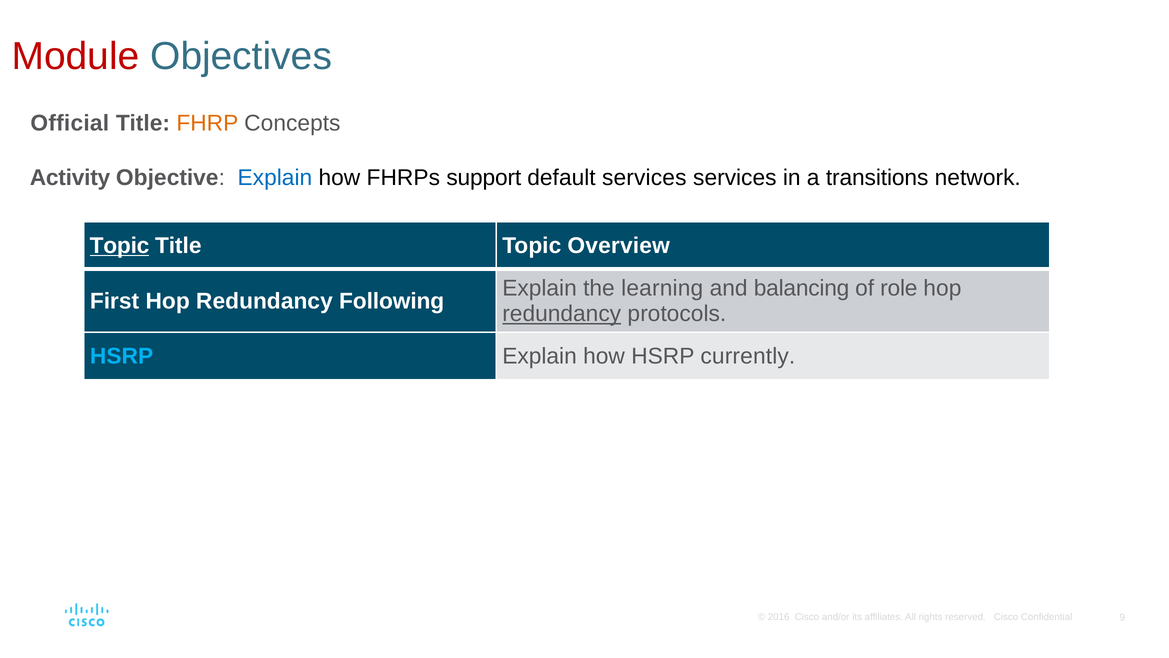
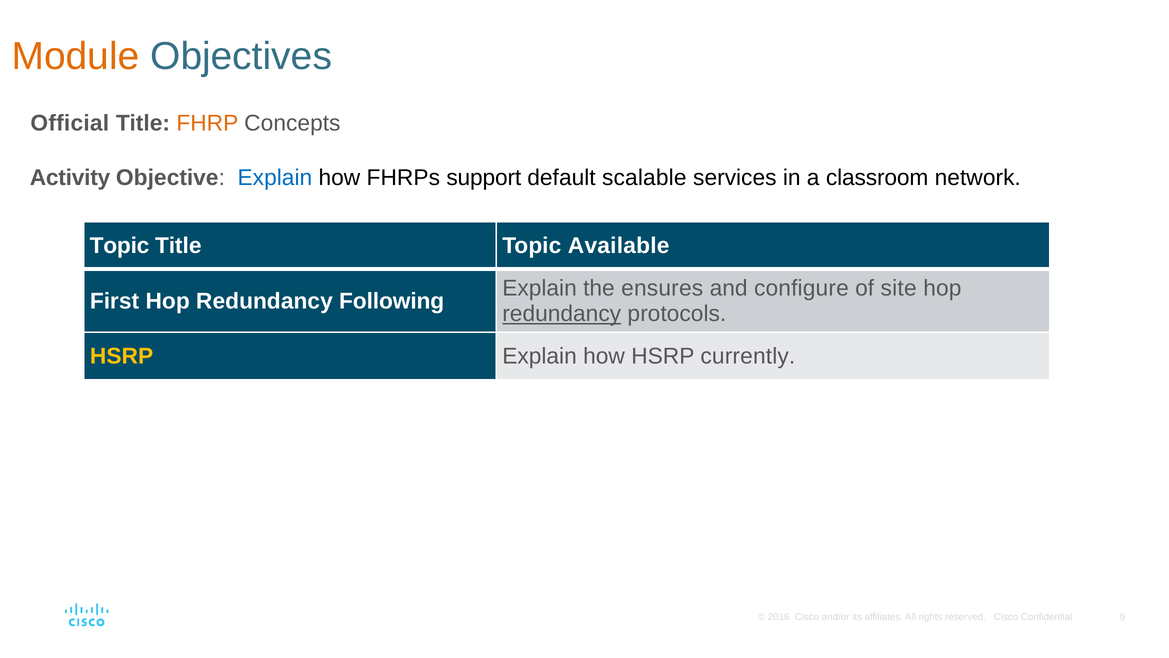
Module colour: red -> orange
default services: services -> scalable
transitions: transitions -> classroom
Topic at (120, 246) underline: present -> none
Overview: Overview -> Available
learning: learning -> ensures
balancing: balancing -> configure
role: role -> site
HSRP at (122, 356) colour: light blue -> yellow
